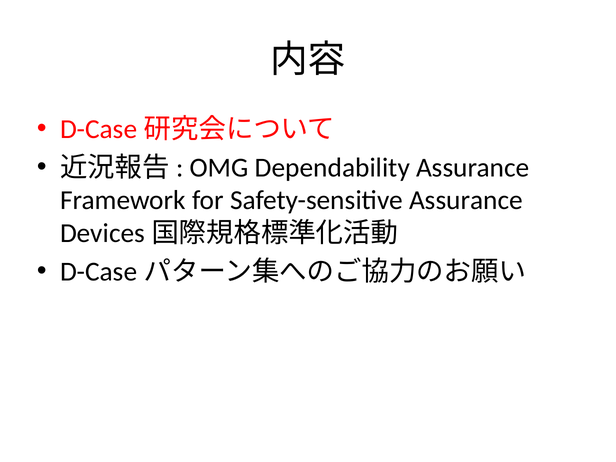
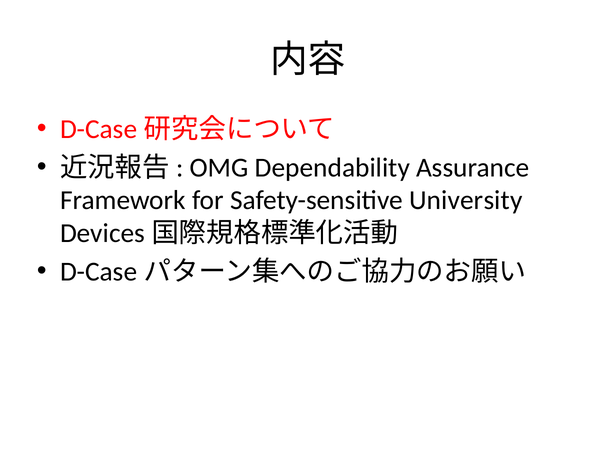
Safety-sensitive Assurance: Assurance -> University
